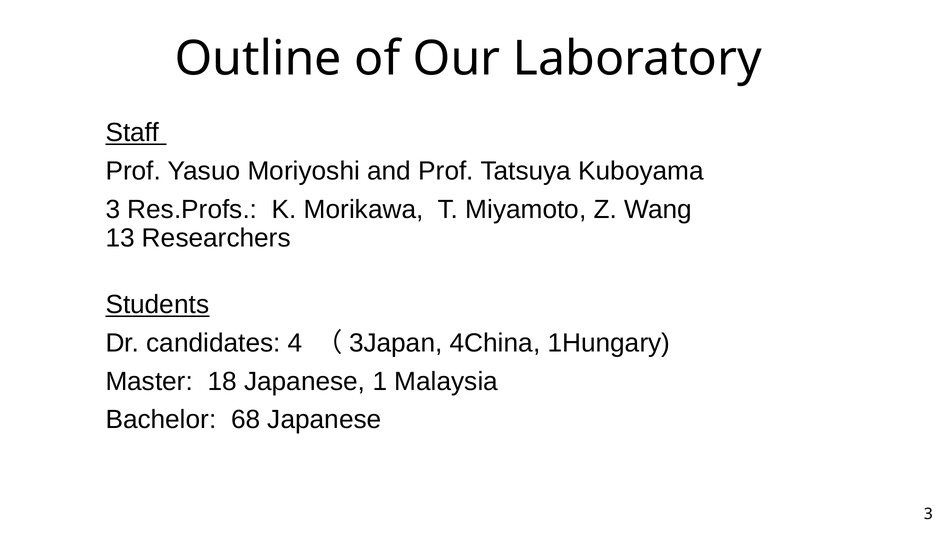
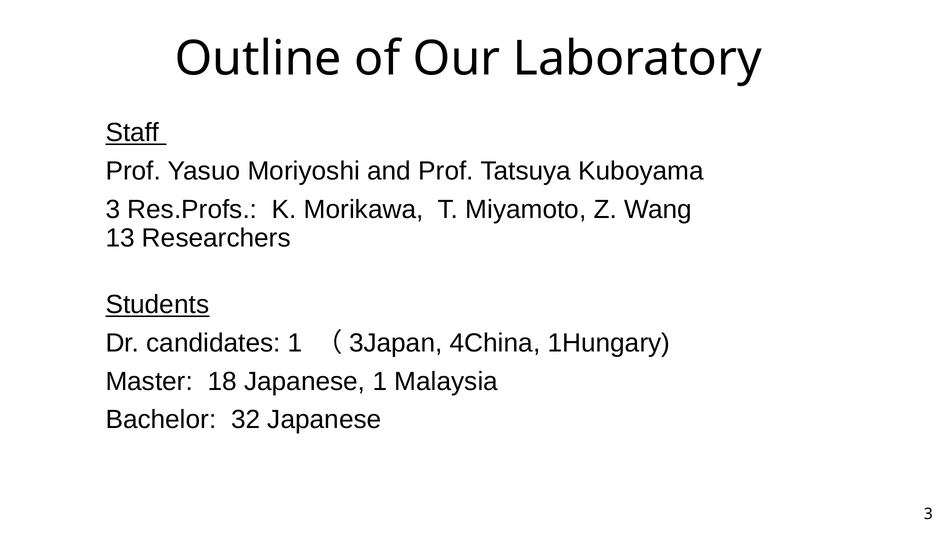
candidates 4: 4 -> 1
68: 68 -> 32
